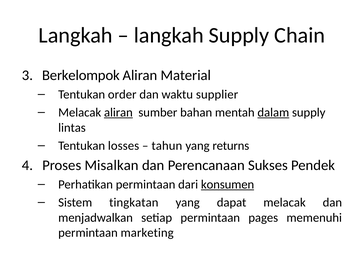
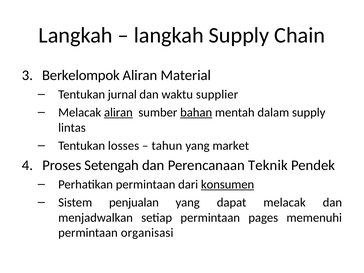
order: order -> jurnal
bahan underline: none -> present
dalam underline: present -> none
returns: returns -> market
Misalkan: Misalkan -> Setengah
Sukses: Sukses -> Teknik
tingkatan: tingkatan -> penjualan
marketing: marketing -> organisasi
